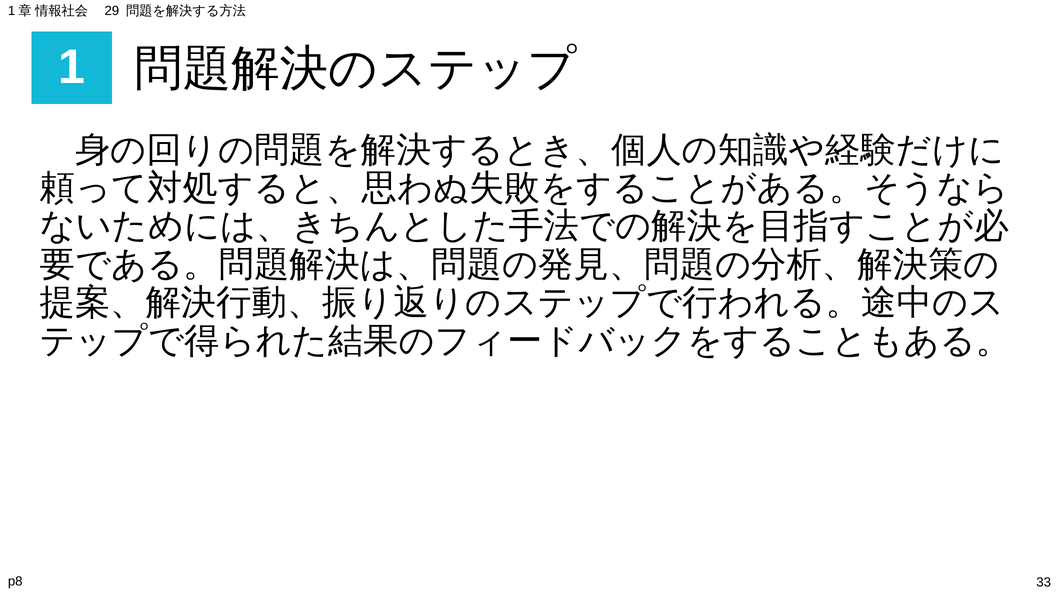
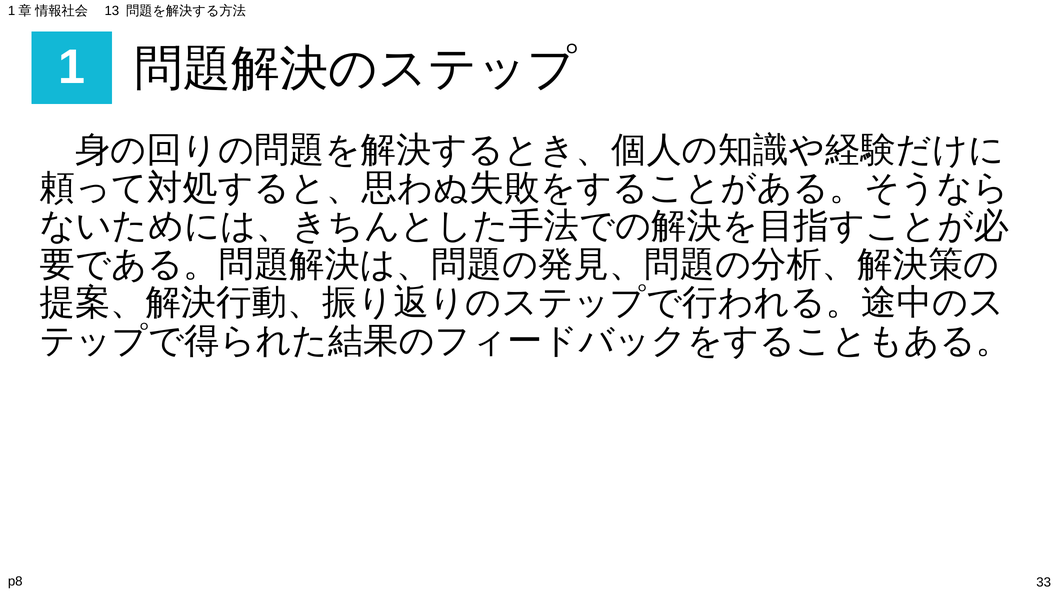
29: 29 -> 13
